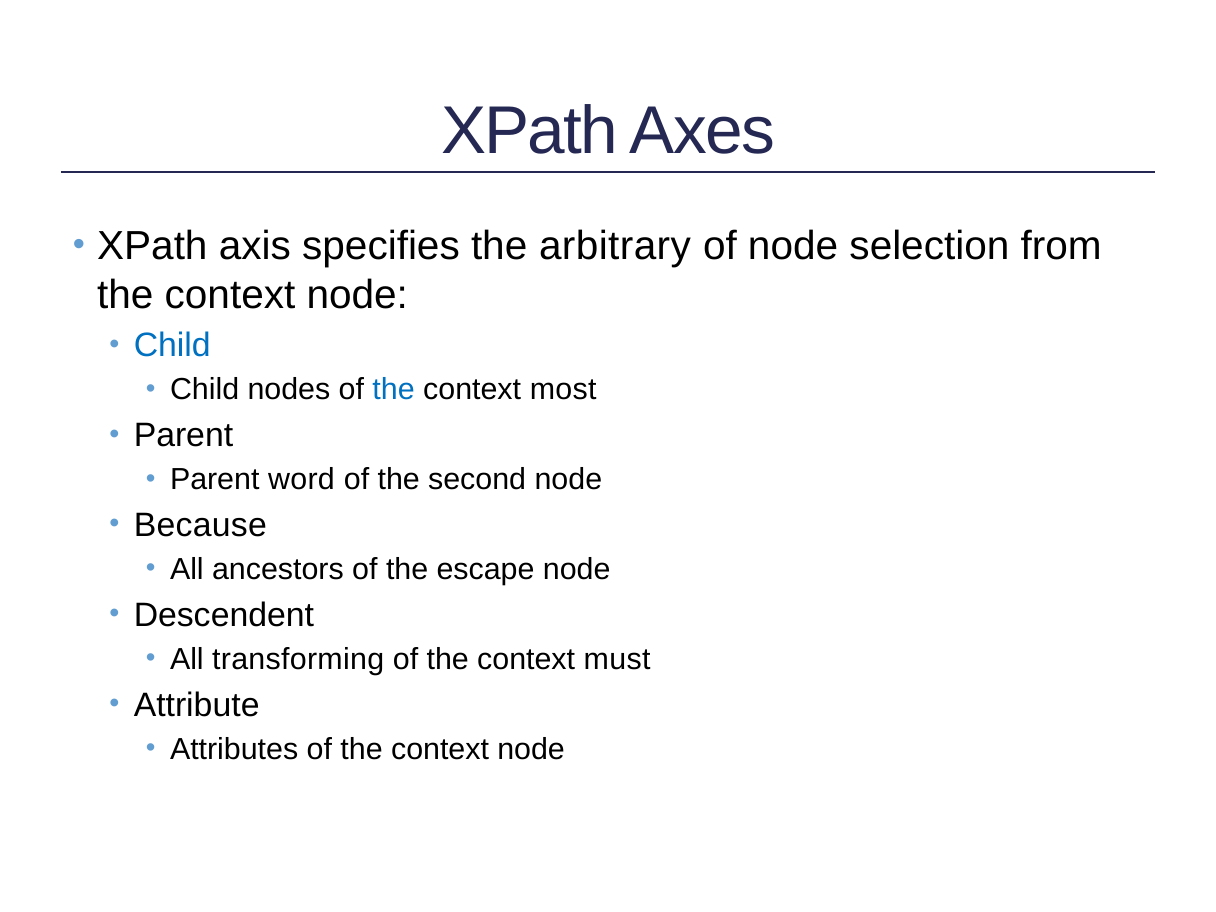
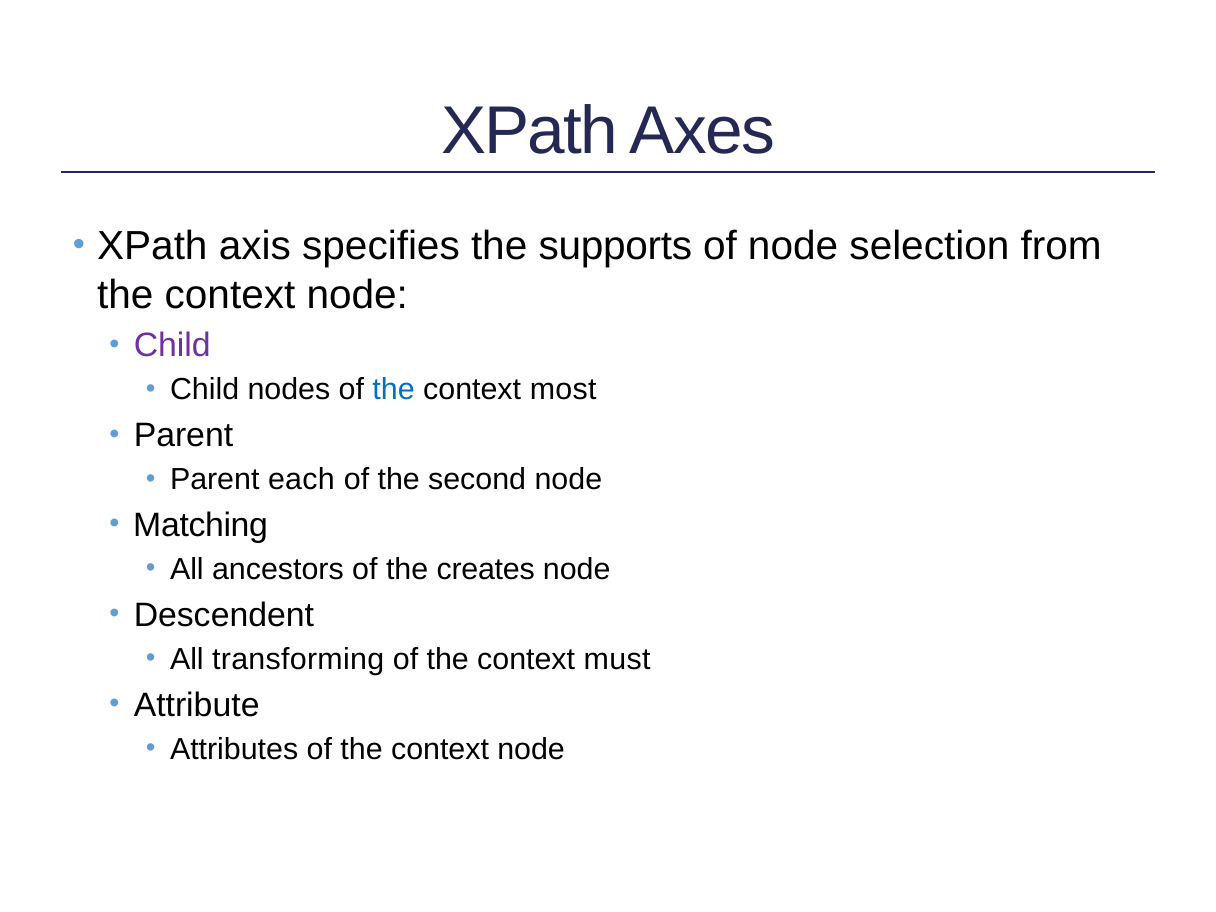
arbitrary: arbitrary -> supports
Child at (172, 346) colour: blue -> purple
word: word -> each
Because: Because -> Matching
escape: escape -> creates
